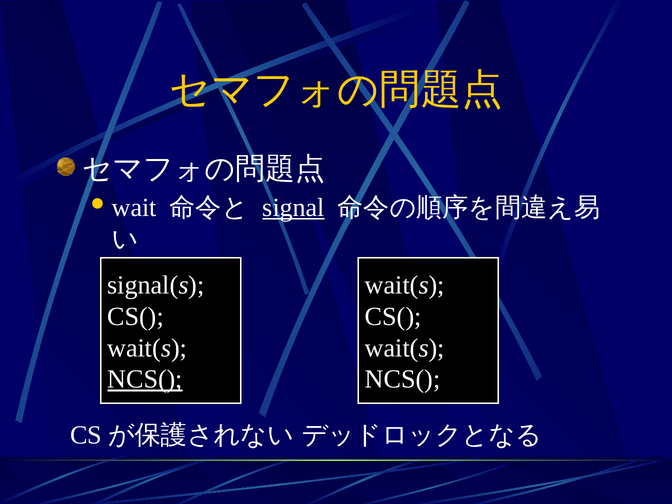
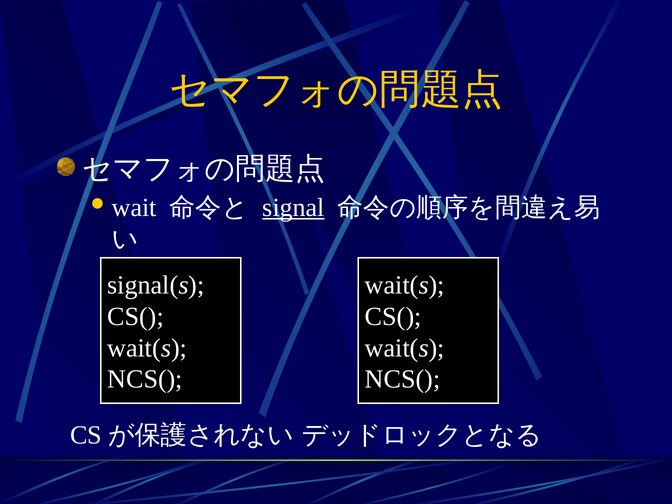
NCS( at (145, 379) underline: present -> none
